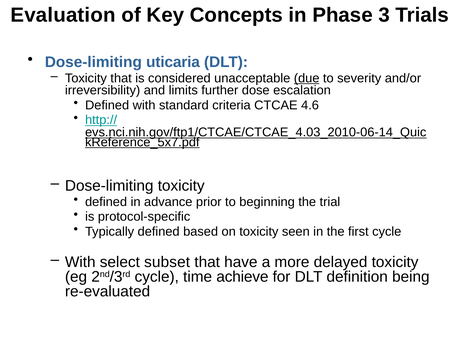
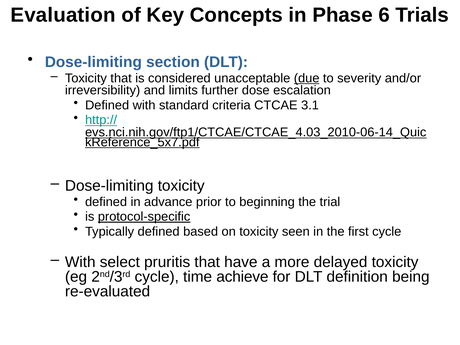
3: 3 -> 6
uticaria: uticaria -> section
4.6: 4.6 -> 3.1
protocol-specific underline: none -> present
subset: subset -> pruritis
